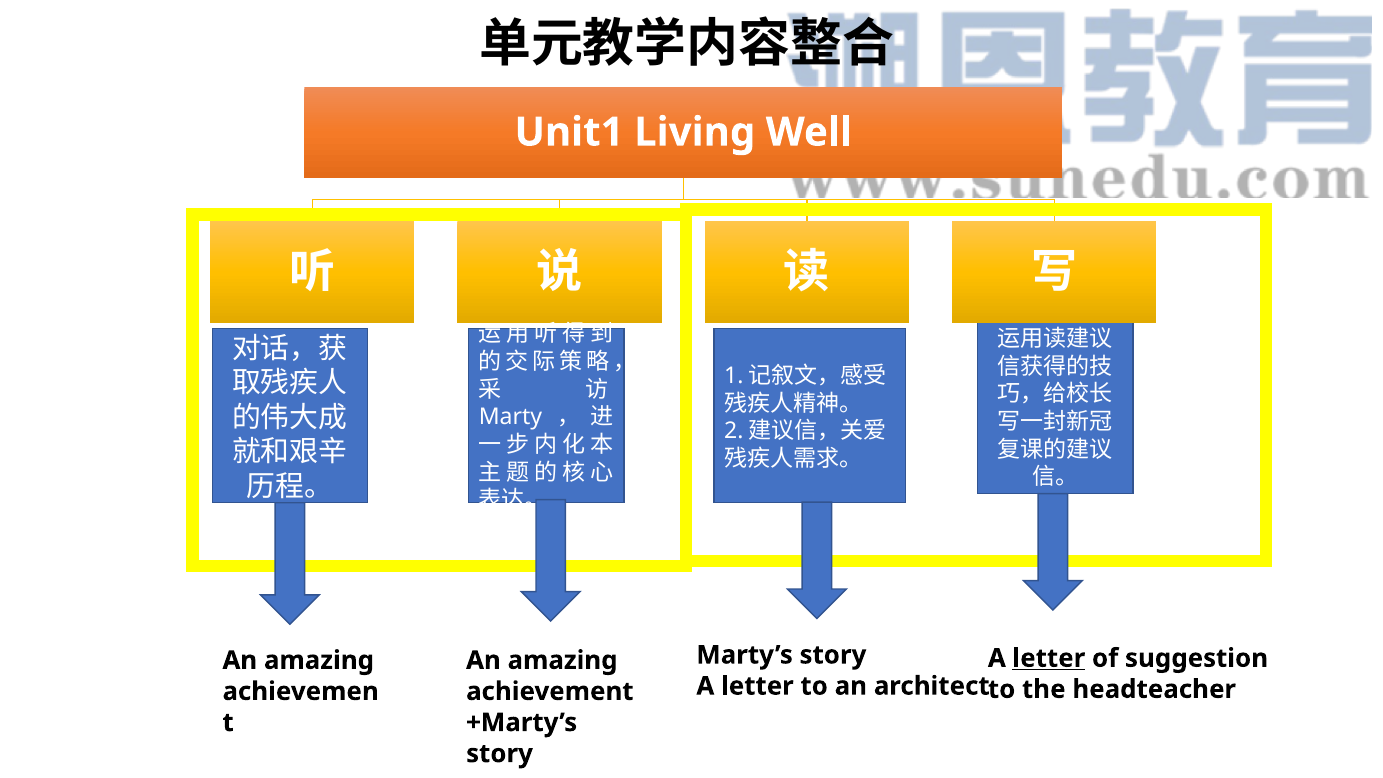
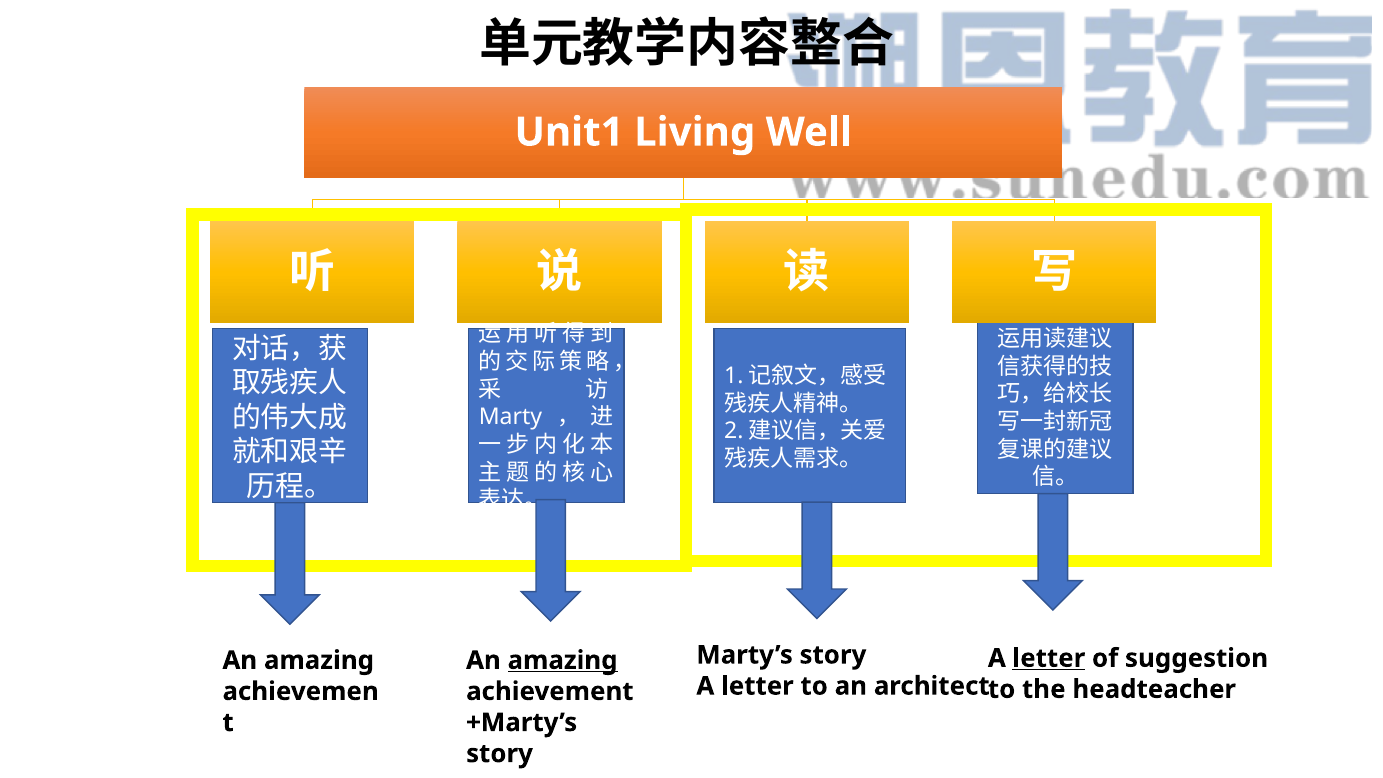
amazing at (563, 660) underline: none -> present
